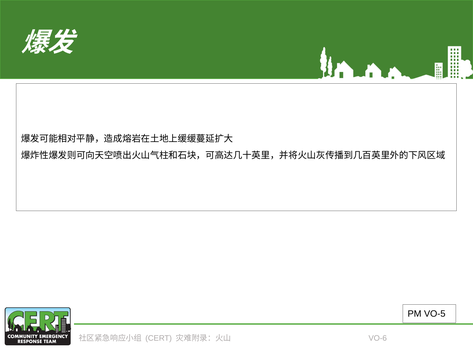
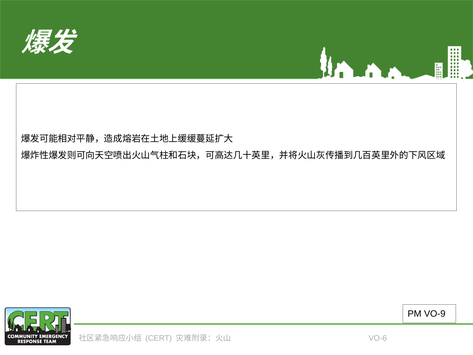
VO-5: VO-5 -> VO-9
